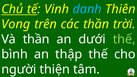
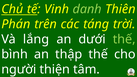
danh colour: light blue -> light green
Vong: Vong -> Phán
các thần: thần -> táng
Và thần: thần -> lắng
